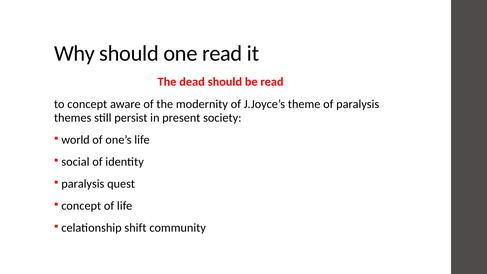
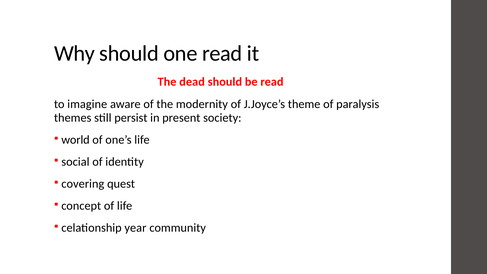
to concept: concept -> imagine
paralysis at (83, 184): paralysis -> covering
shift: shift -> year
